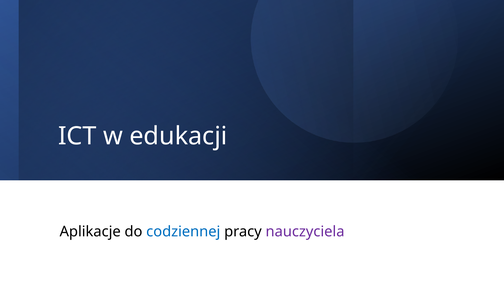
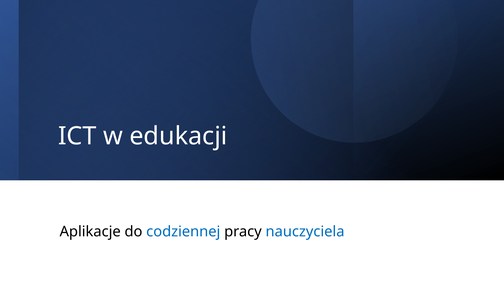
nauczyciela colour: purple -> blue
